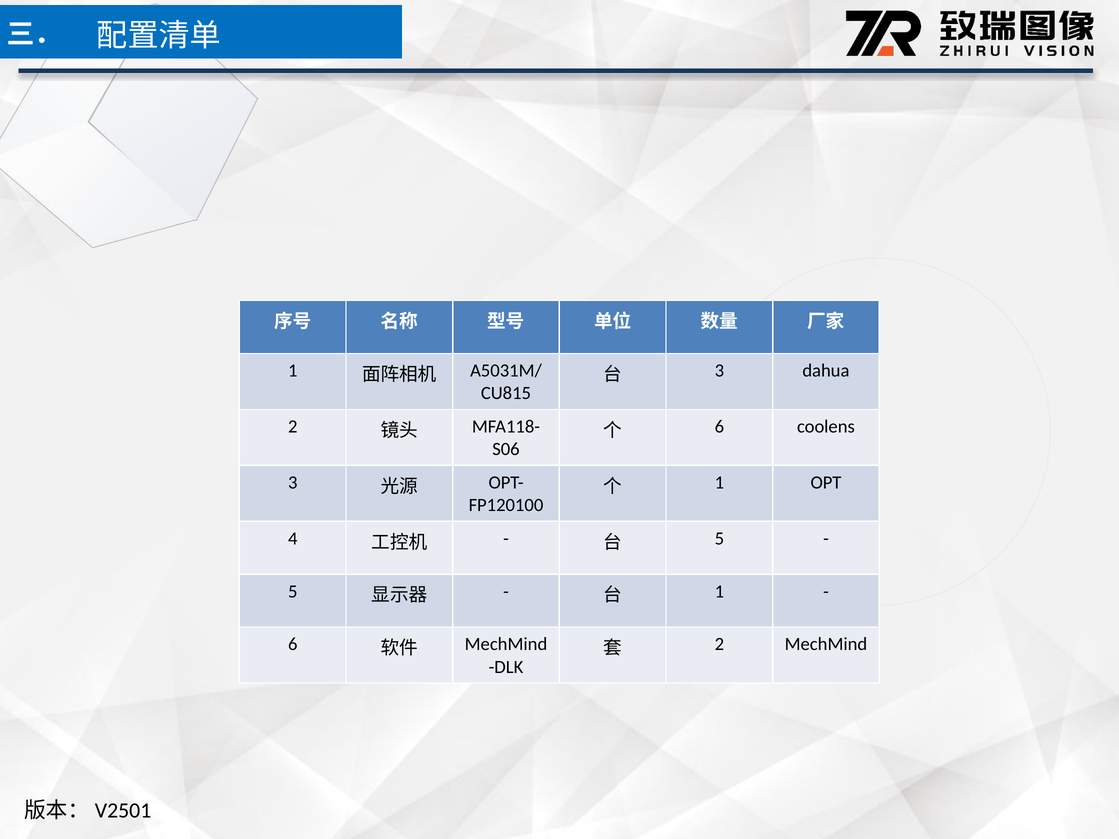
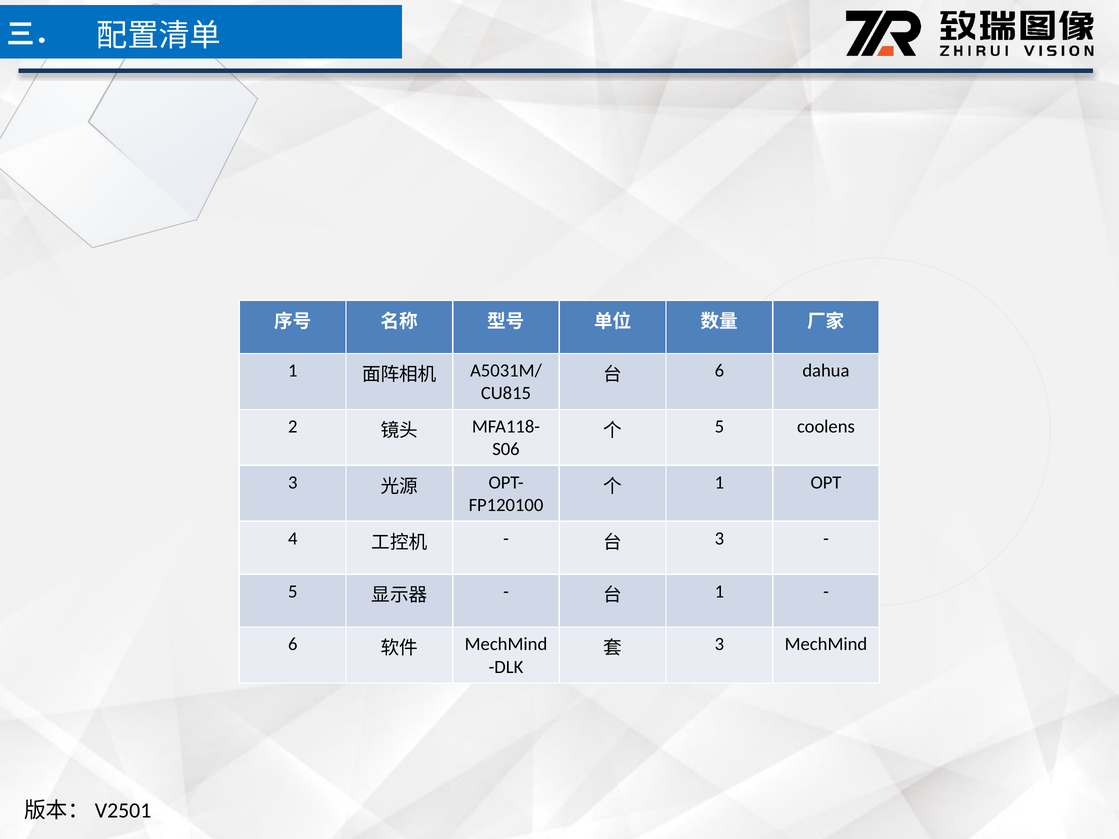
3 at (719, 371): 3 -> 6
6 at (719, 427): 6 -> 5
5 at (719, 539): 5 -> 3
2 at (719, 644): 2 -> 3
